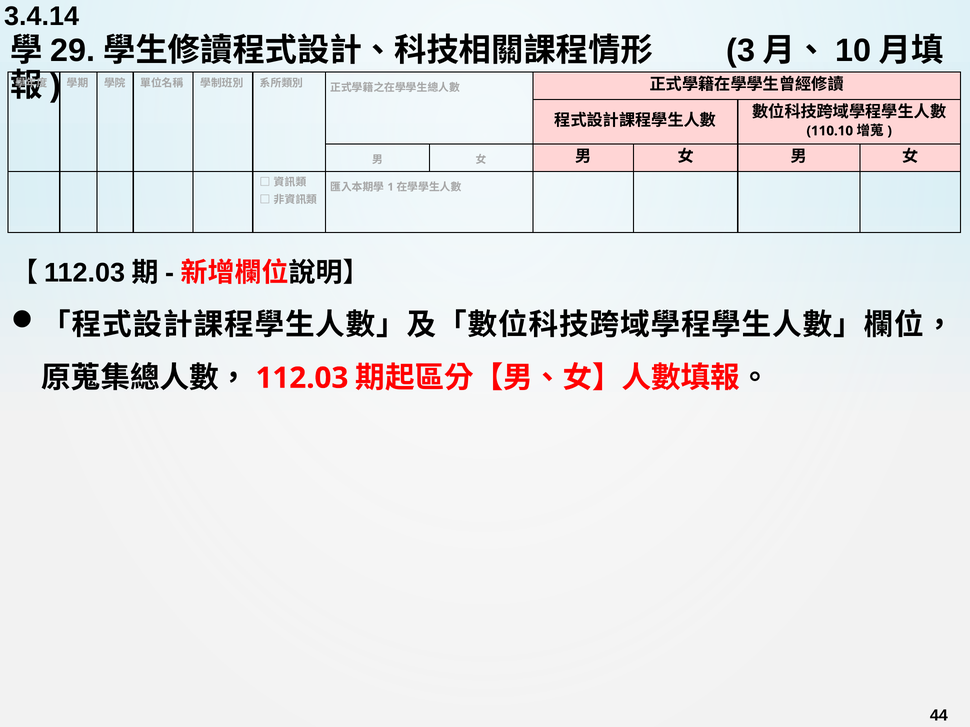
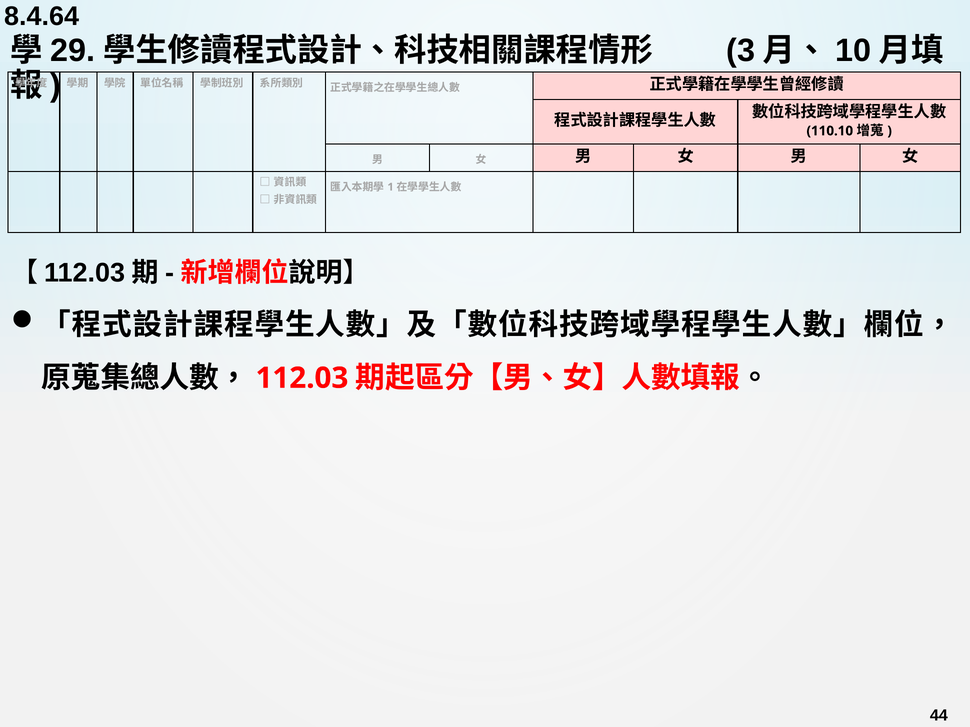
3.4.14: 3.4.14 -> 8.4.64
